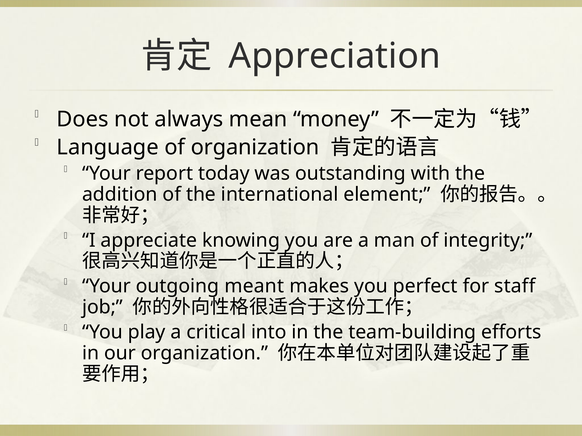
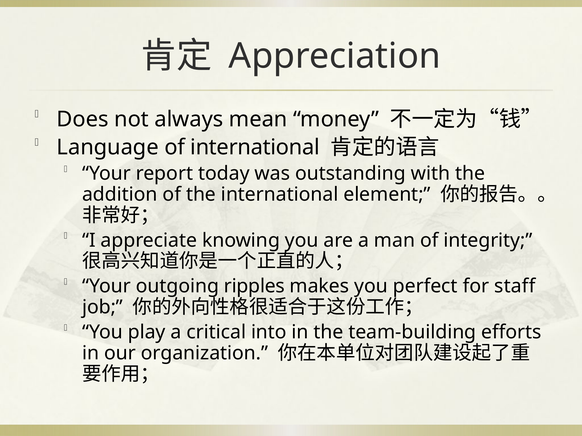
of organization: organization -> international
meant: meant -> ripples
